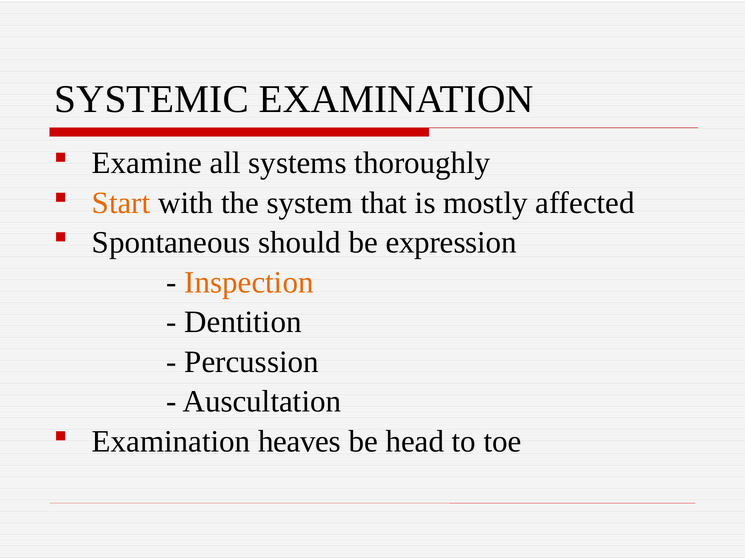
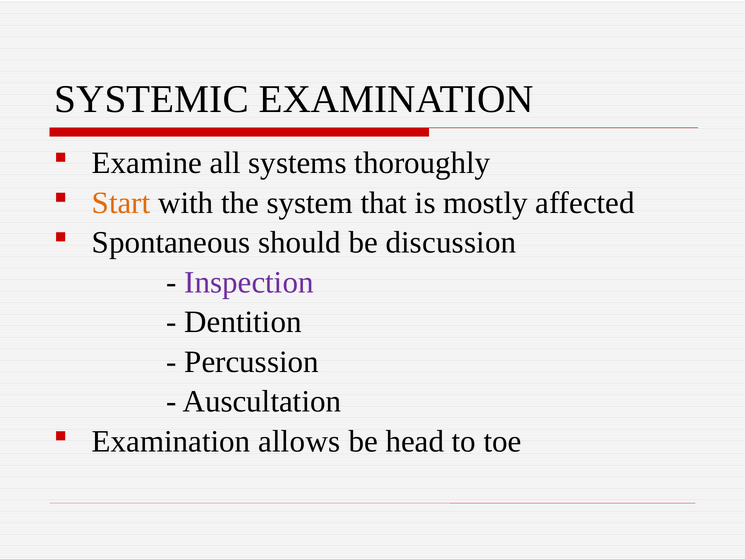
expression: expression -> discussion
Inspection colour: orange -> purple
heaves: heaves -> allows
